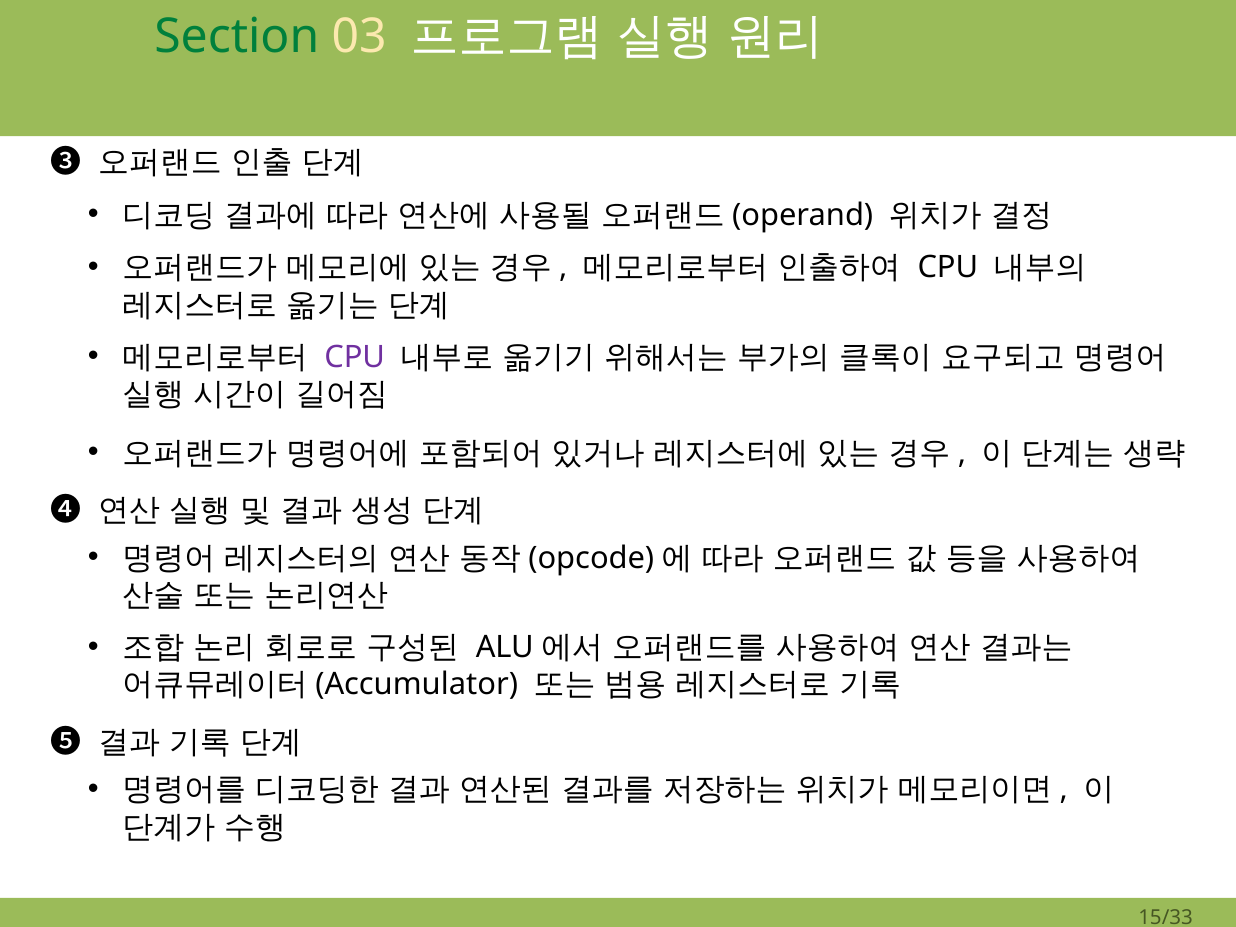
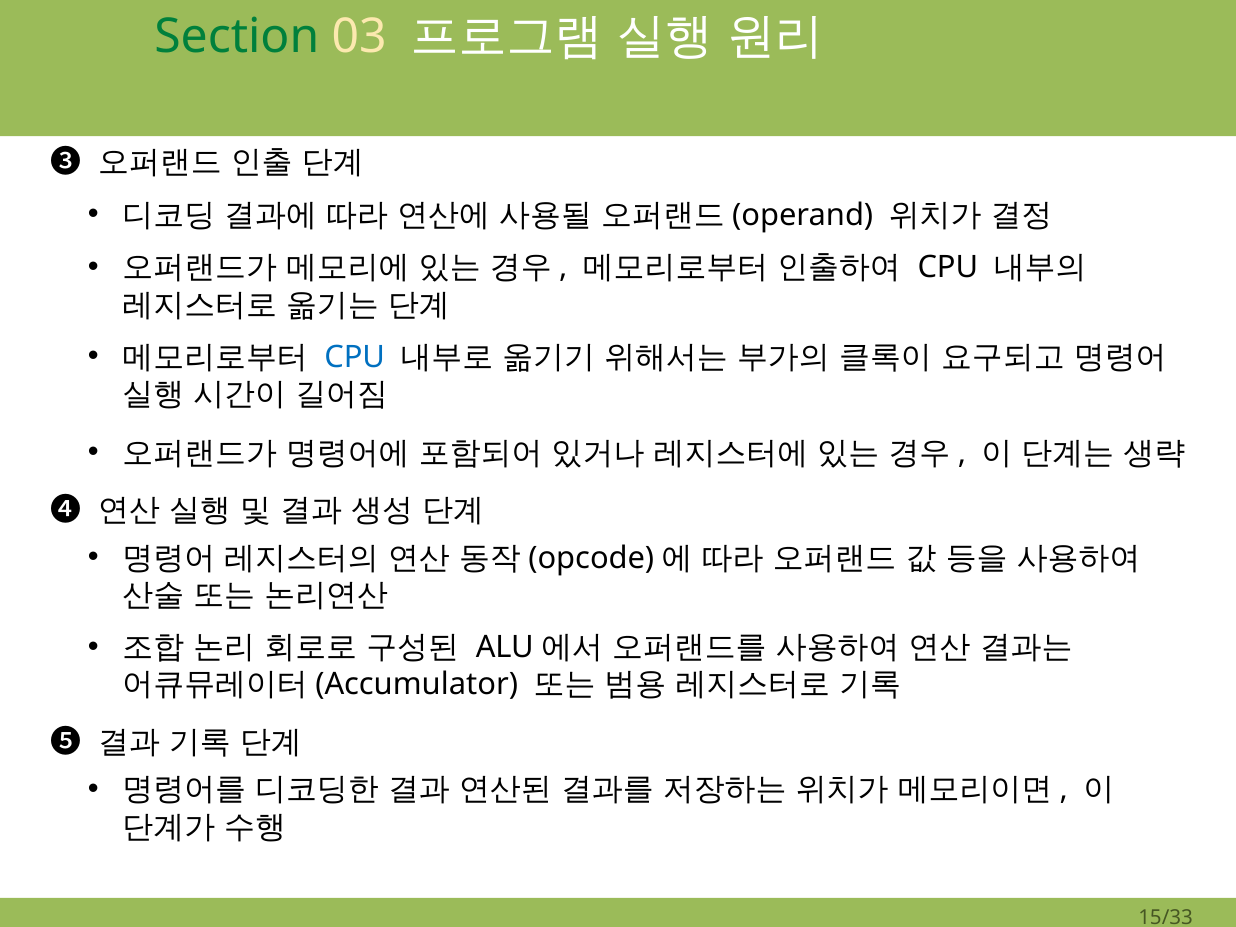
CPU at (355, 357) colour: purple -> blue
